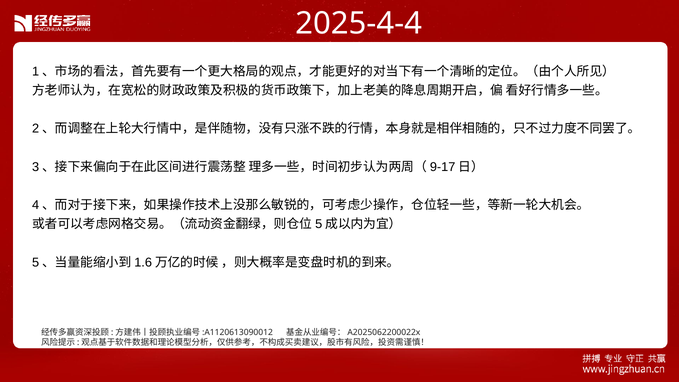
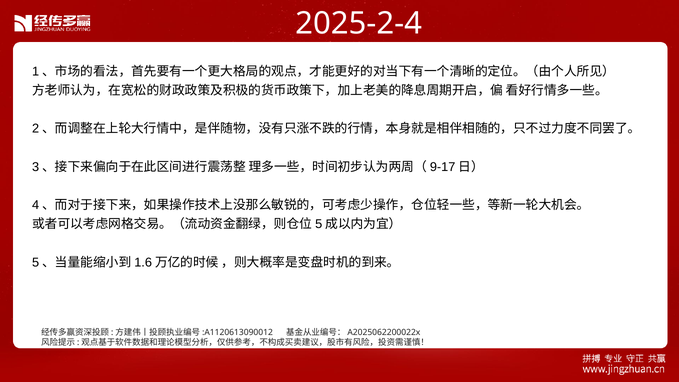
2025-4-4: 2025-4-4 -> 2025-2-4
